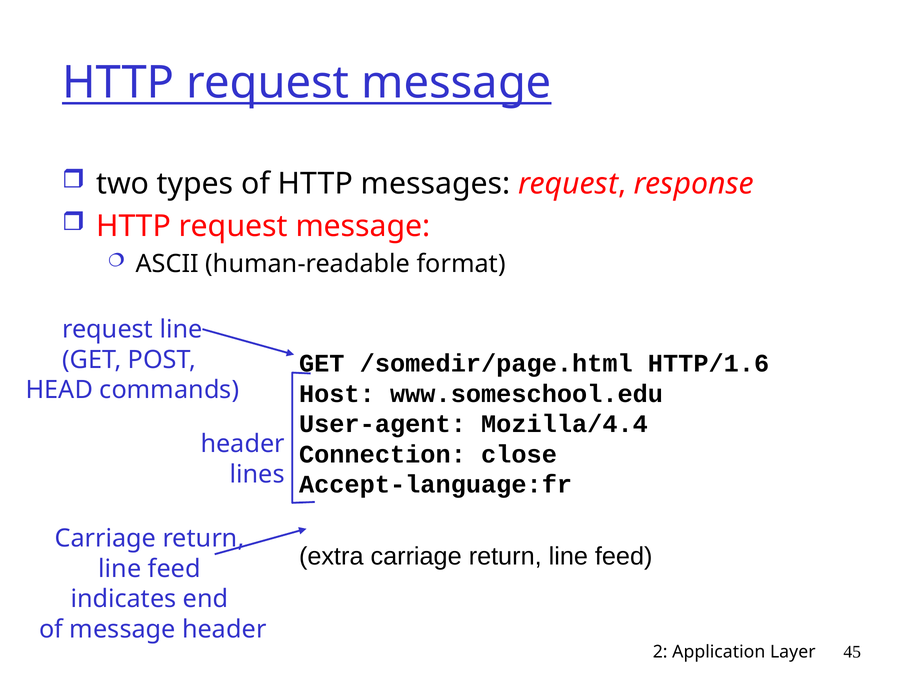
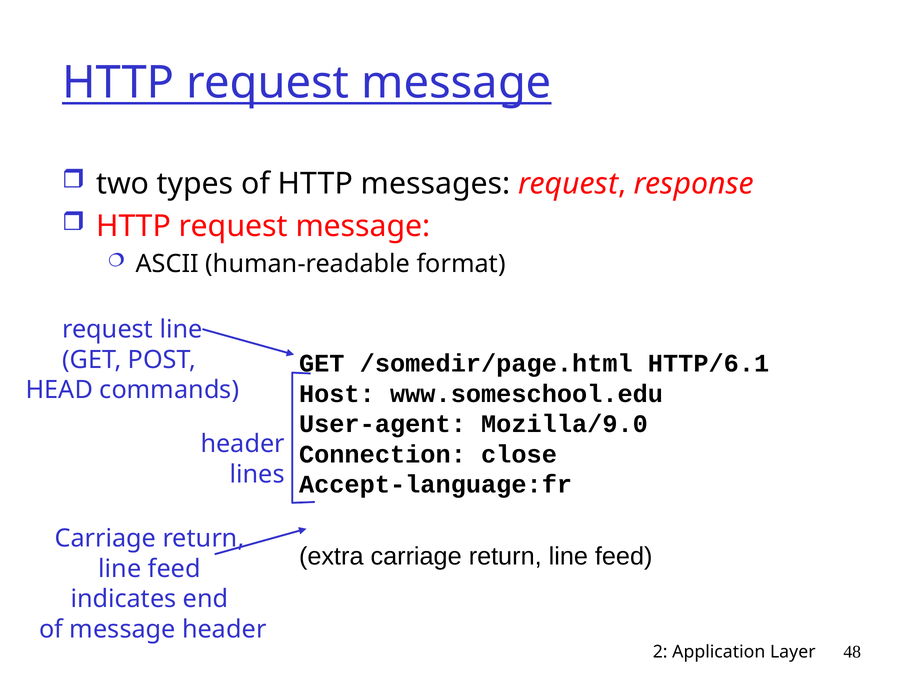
HTTP/1.6: HTTP/1.6 -> HTTP/6.1
Mozilla/4.4: Mozilla/4.4 -> Mozilla/9.0
45: 45 -> 48
